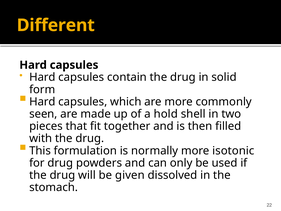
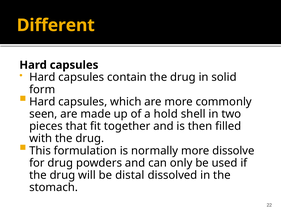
isotonic: isotonic -> dissolve
given: given -> distal
